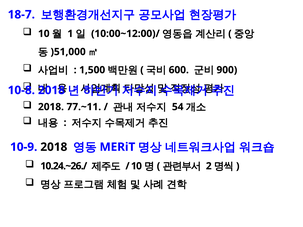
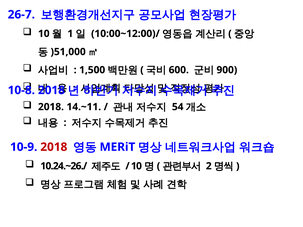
18-7: 18-7 -> 26-7
77.~11: 77.~11 -> 14.~11
2018 at (54, 147) colour: black -> red
